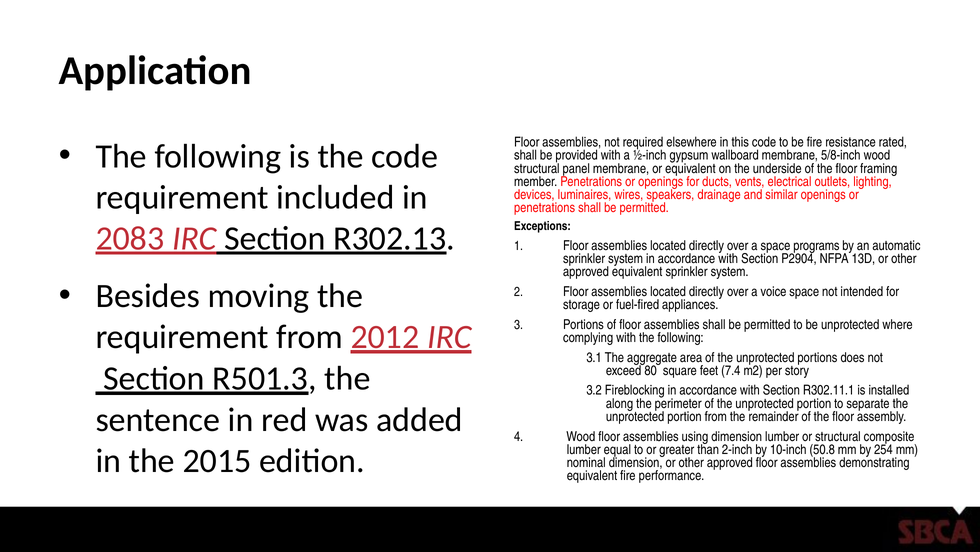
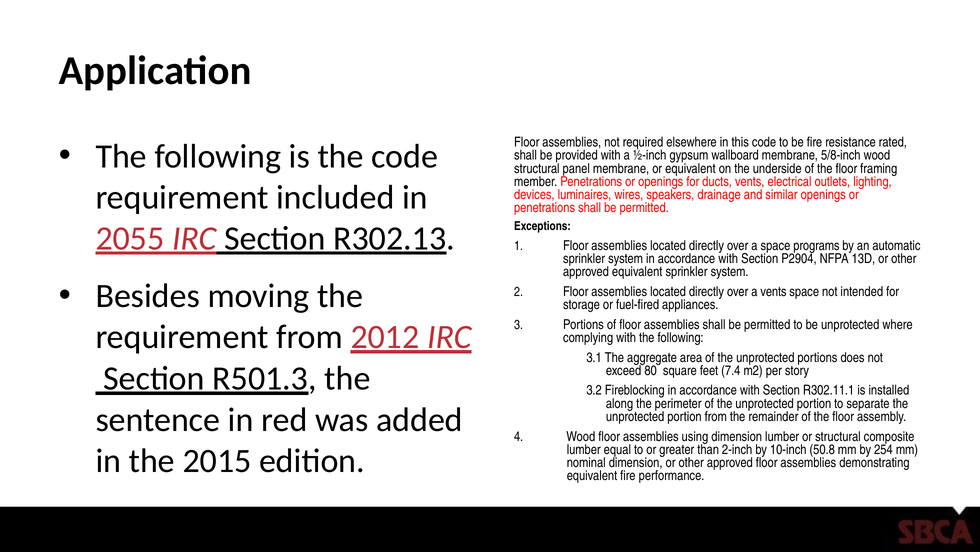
2083: 2083 -> 2055
a voice: voice -> vents
